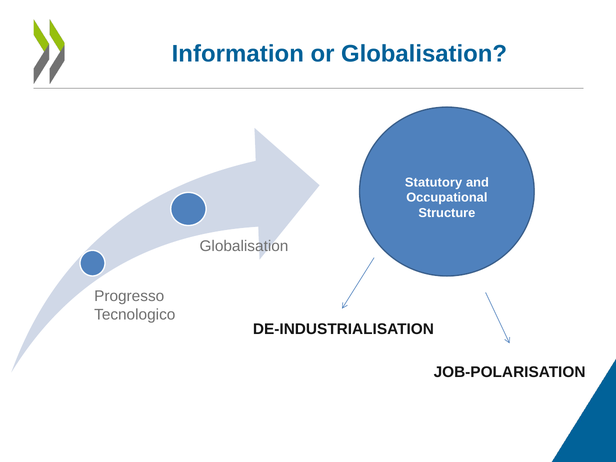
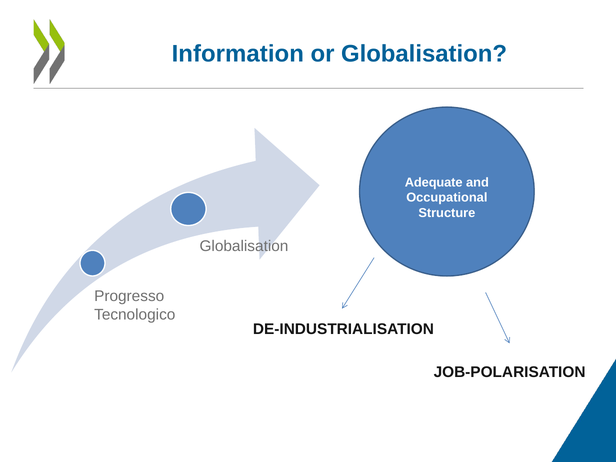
Statutory: Statutory -> Adequate
